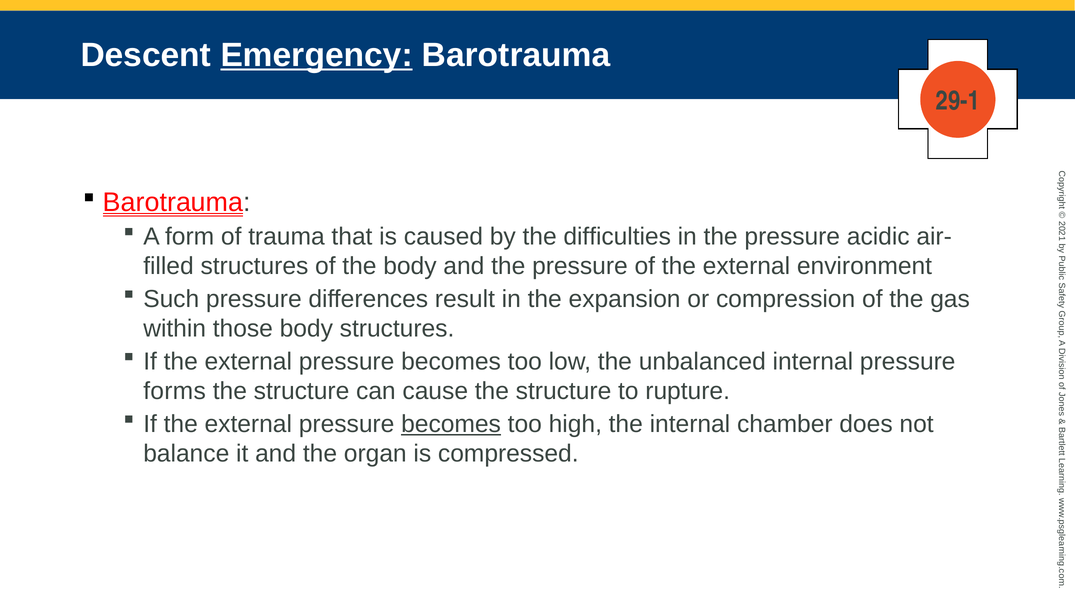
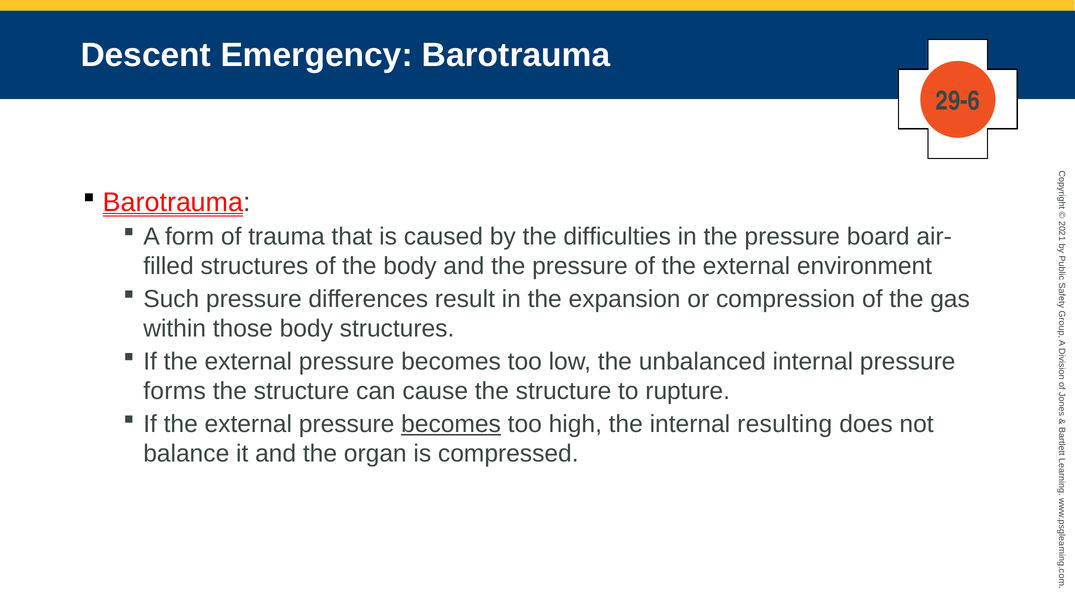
Emergency underline: present -> none
29-1: 29-1 -> 29-6
acidic: acidic -> board
chamber: chamber -> resulting
